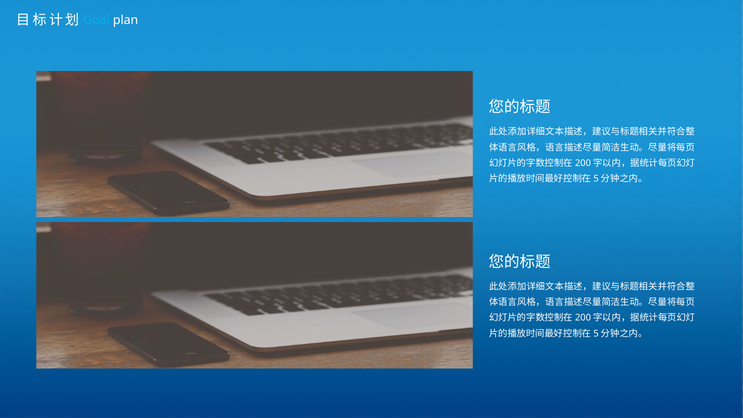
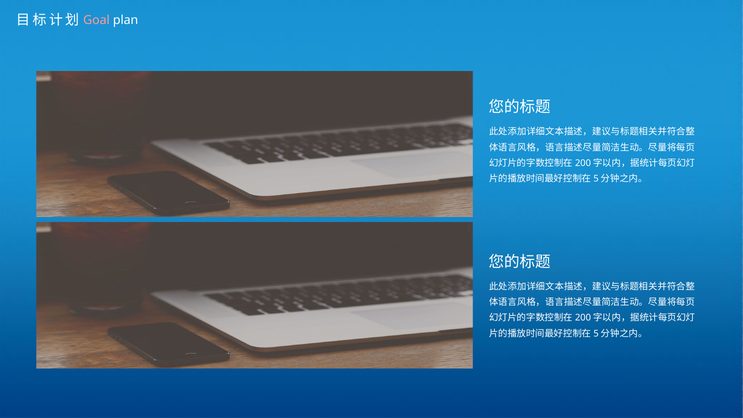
Goal colour: light blue -> pink
